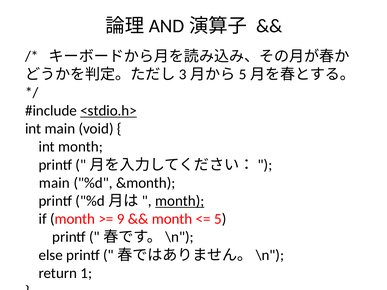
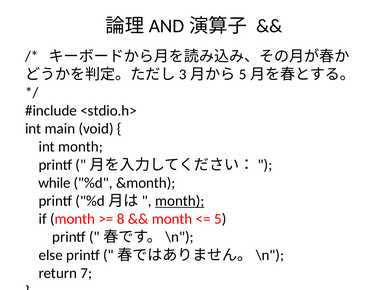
<stdio.h> underline: present -> none
main at (54, 183): main -> while
9: 9 -> 8
1: 1 -> 7
